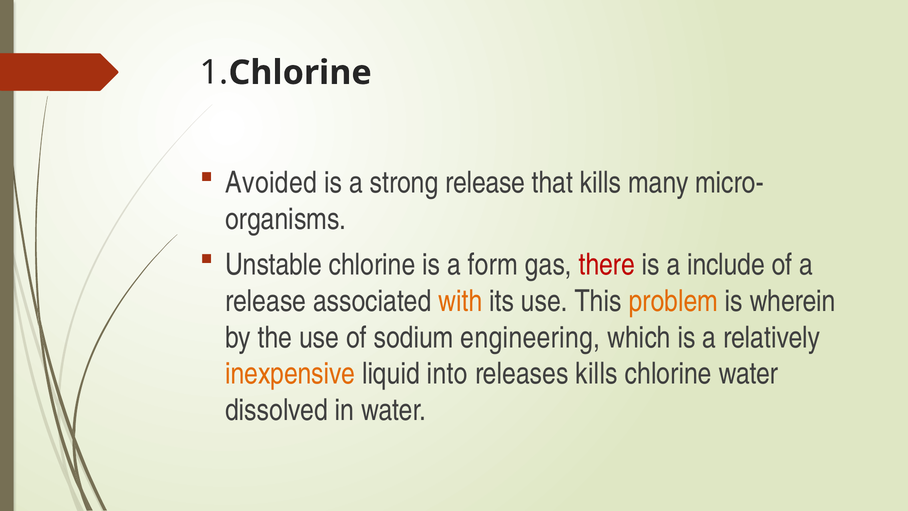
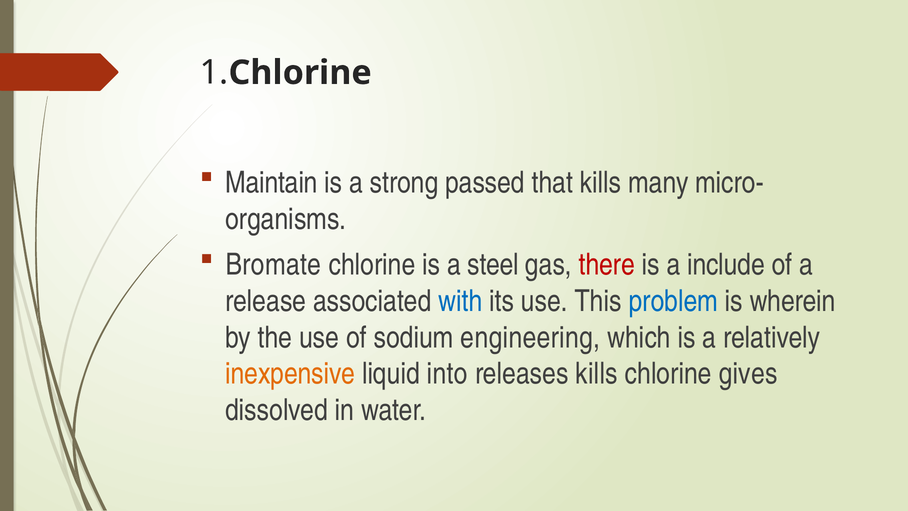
Avoided: Avoided -> Maintain
strong release: release -> passed
Unstable: Unstable -> Bromate
form: form -> steel
with colour: orange -> blue
problem colour: orange -> blue
chlorine water: water -> gives
